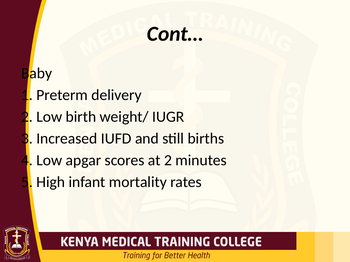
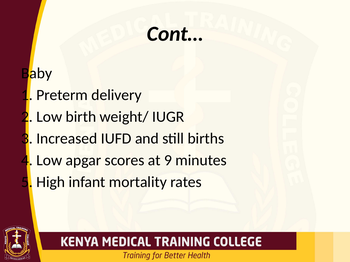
at 2: 2 -> 9
